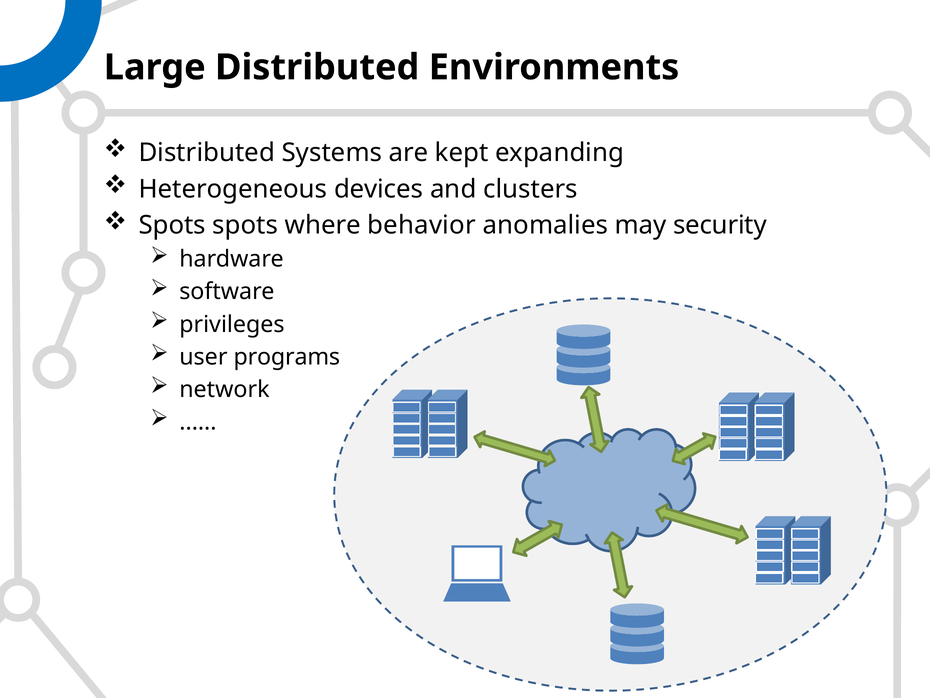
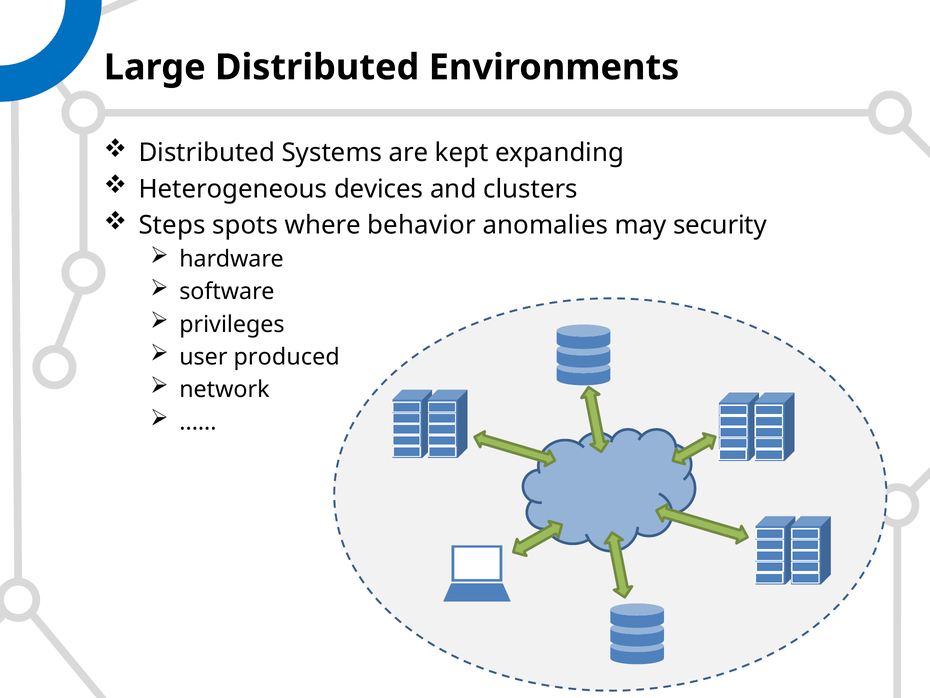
Spots at (172, 225): Spots -> Steps
programs: programs -> produced
